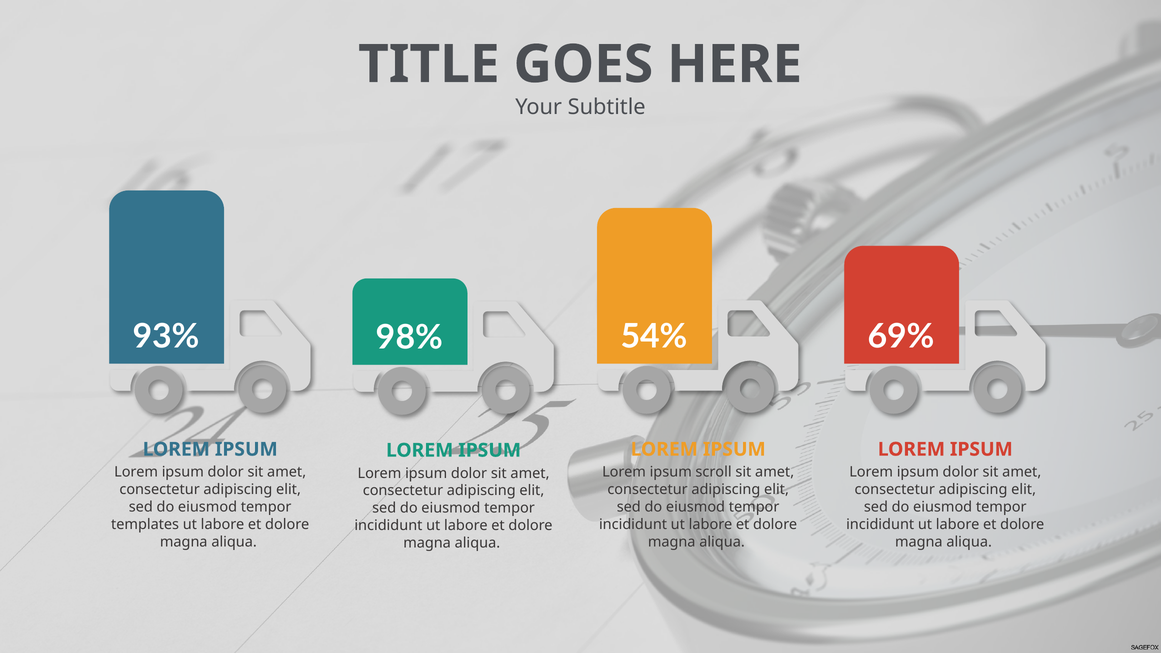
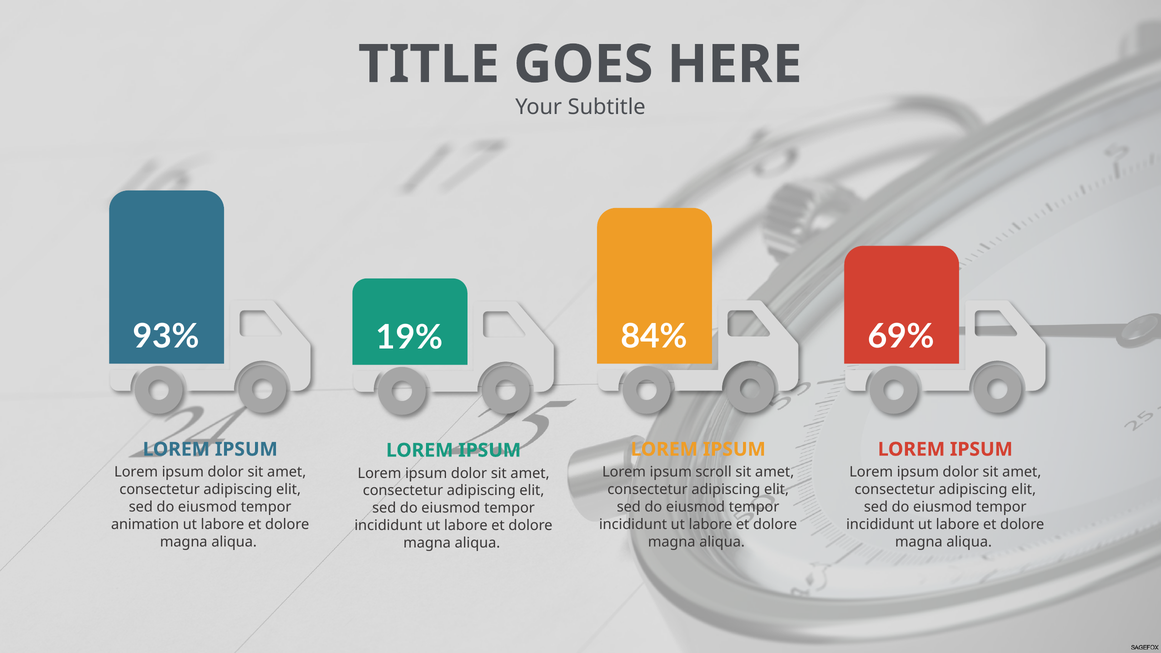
54%: 54% -> 84%
98%: 98% -> 19%
templates: templates -> animation
